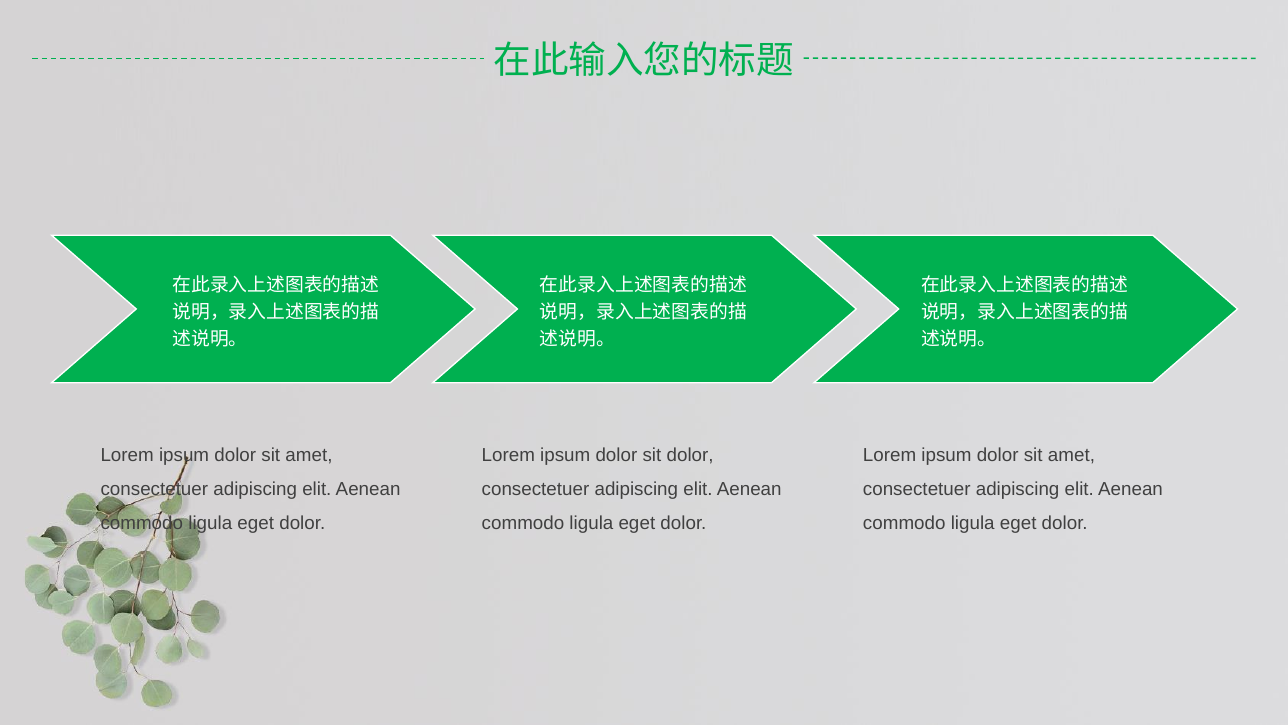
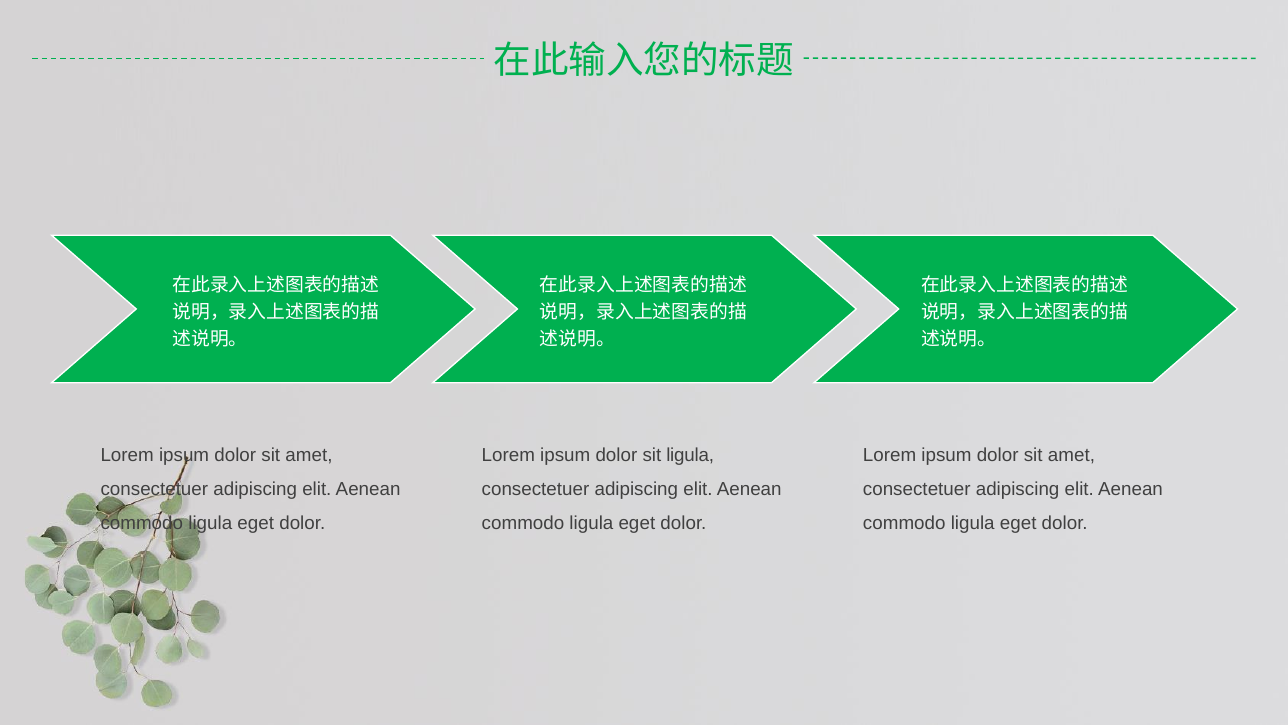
sit dolor: dolor -> ligula
